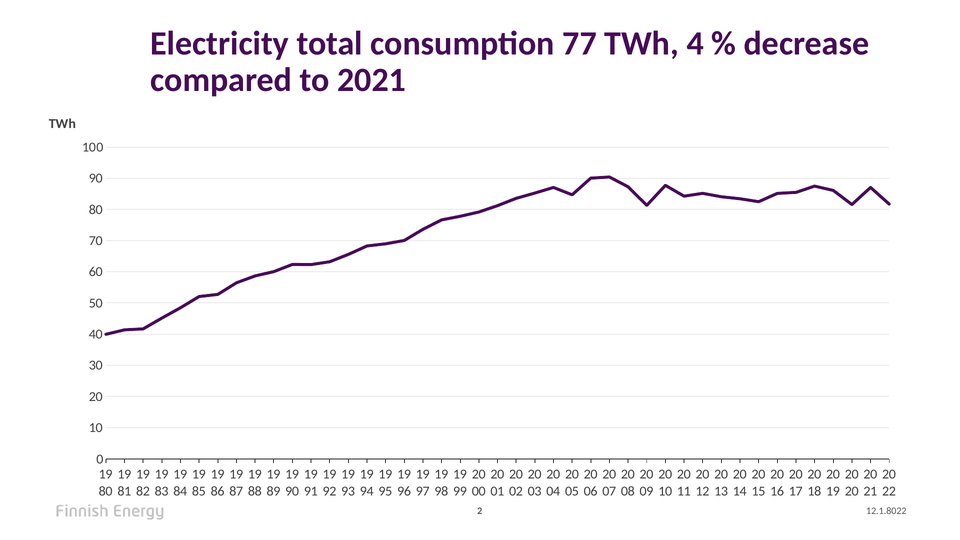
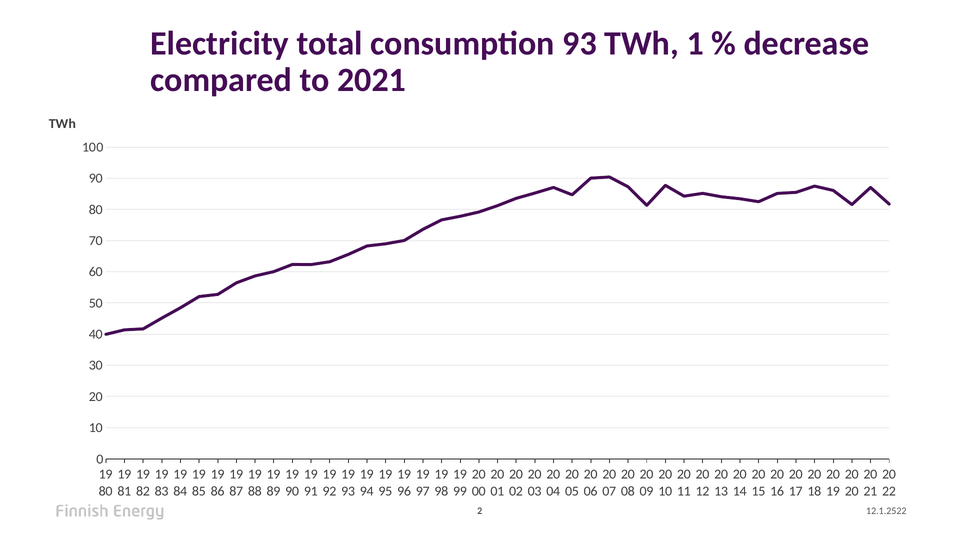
consumption 77: 77 -> 93
4: 4 -> 1
12.1.8022: 12.1.8022 -> 12.1.2522
